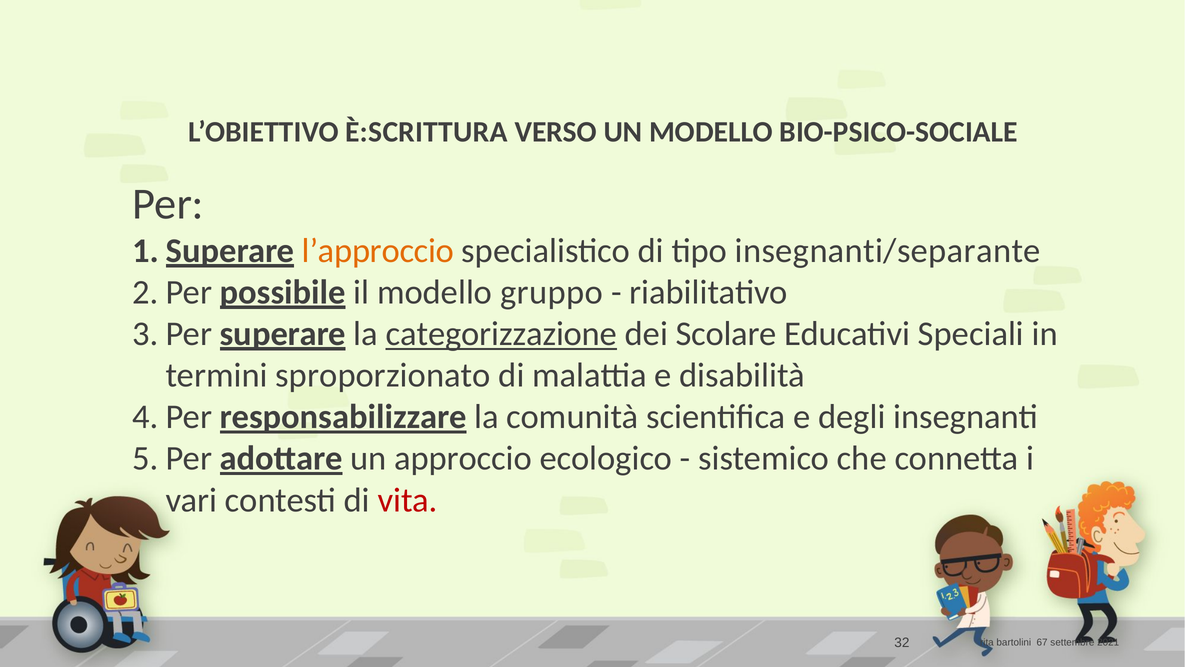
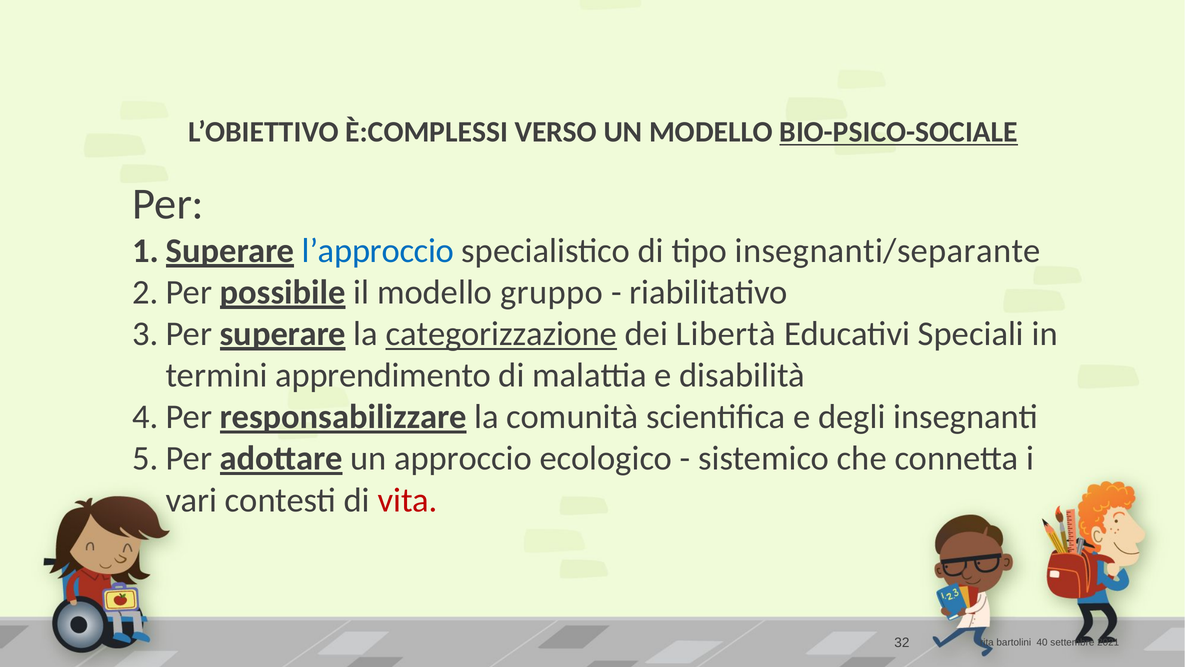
È:SCRITTURA: È:SCRITTURA -> È:COMPLESSI
BIO-PSICO-SOCIALE underline: none -> present
l’approccio colour: orange -> blue
Scolare: Scolare -> Libertà
sproporzionato: sproporzionato -> apprendimento
67: 67 -> 40
